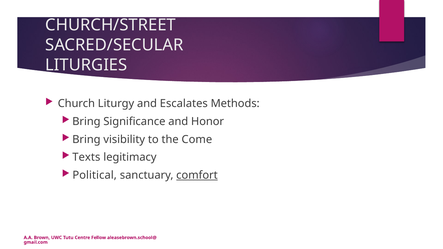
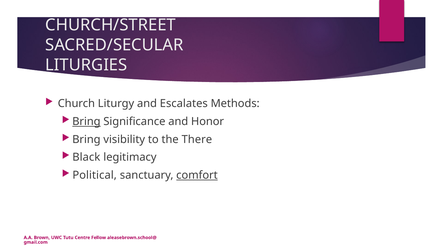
Bring at (86, 122) underline: none -> present
Come: Come -> There
Texts: Texts -> Black
